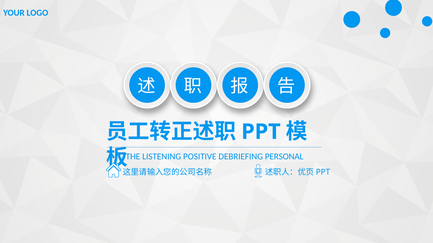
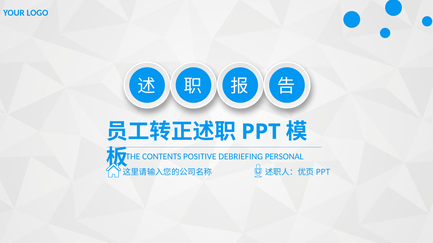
LISTENING: LISTENING -> CONTENTS
